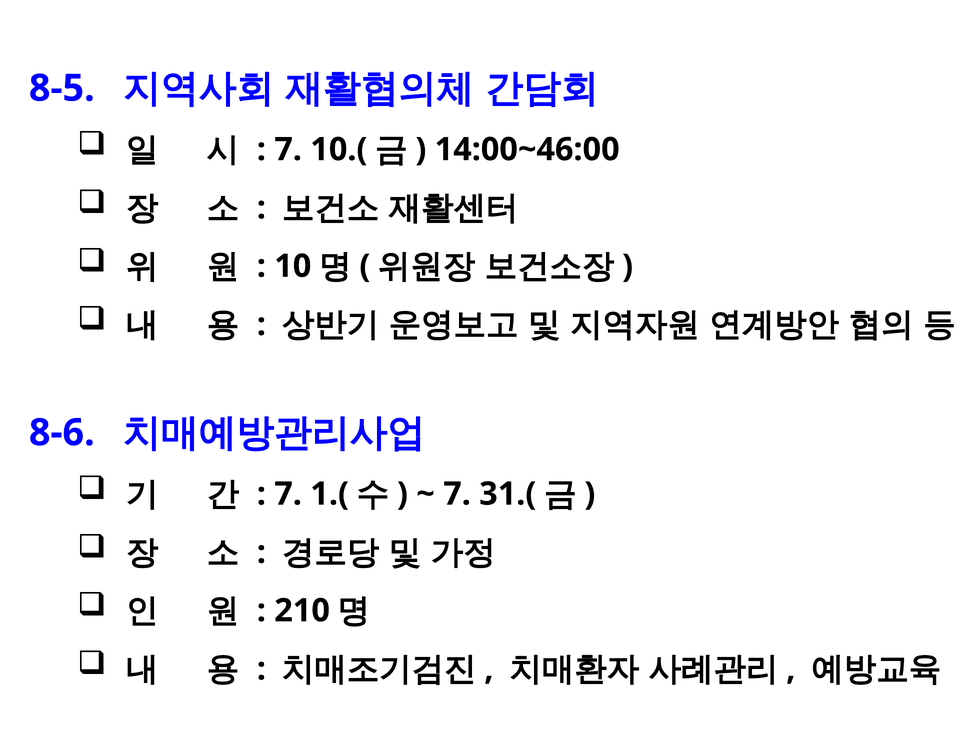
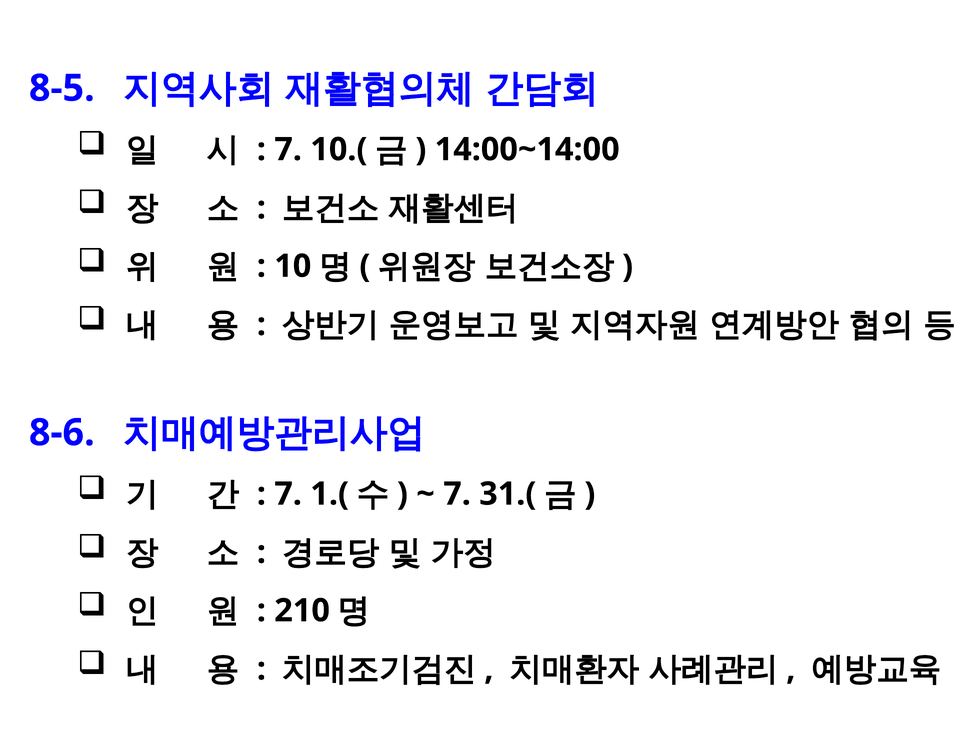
14:00~46:00: 14:00~46:00 -> 14:00~14:00
